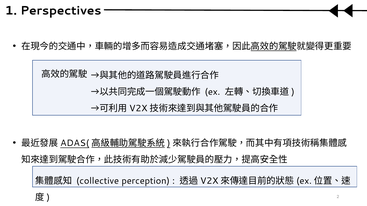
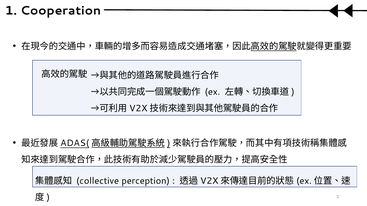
Perspectives: Perspectives -> Cooperation
